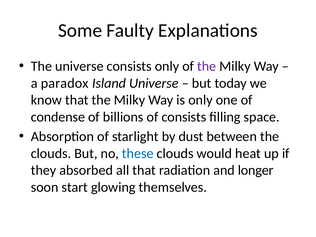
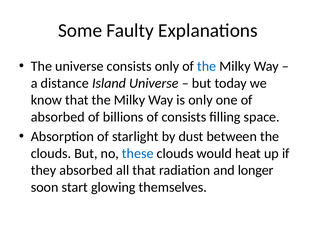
the at (207, 66) colour: purple -> blue
paradox: paradox -> distance
condense at (58, 117): condense -> absorbed
